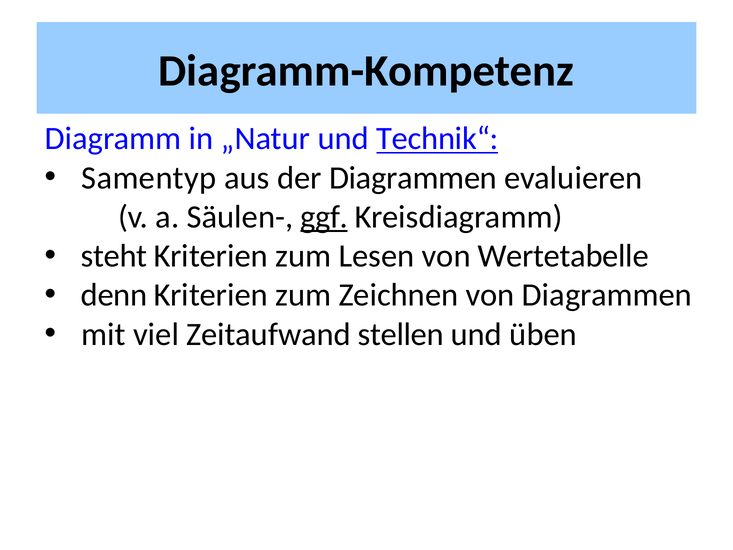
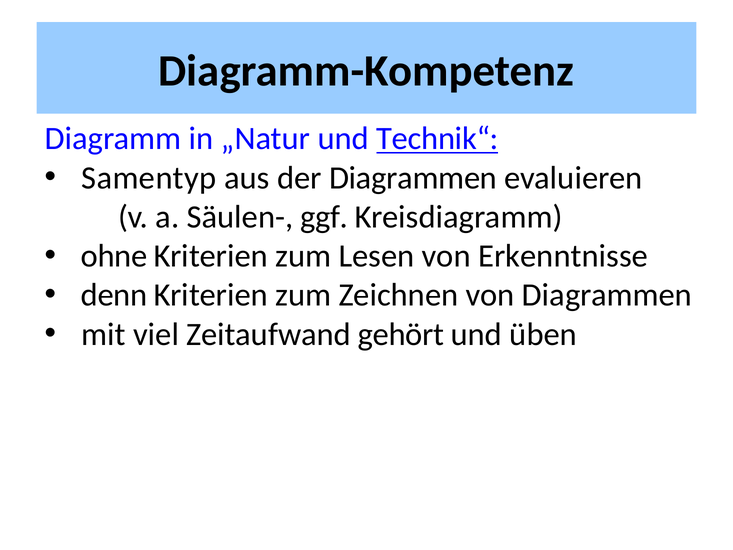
ggf underline: present -> none
steht: steht -> ohne
Wertetabelle: Wertetabelle -> Erkenntnisse
stellen: stellen -> gehört
